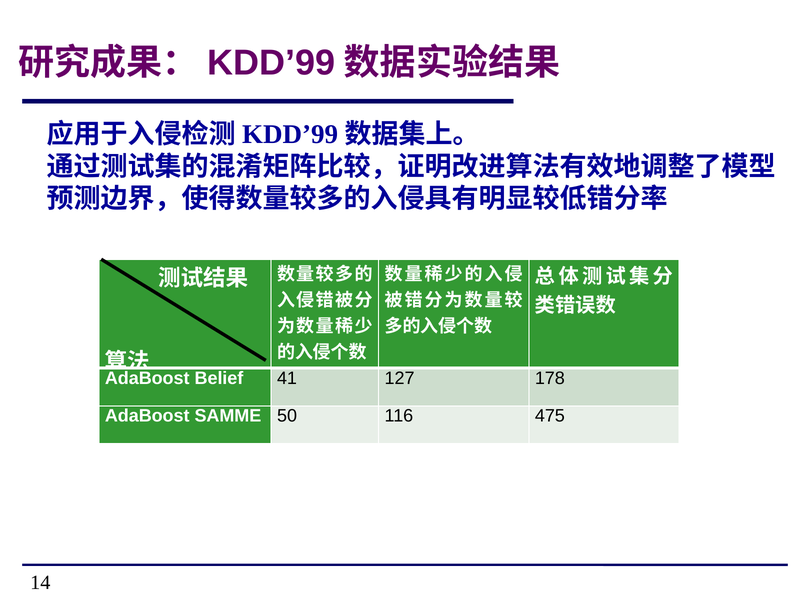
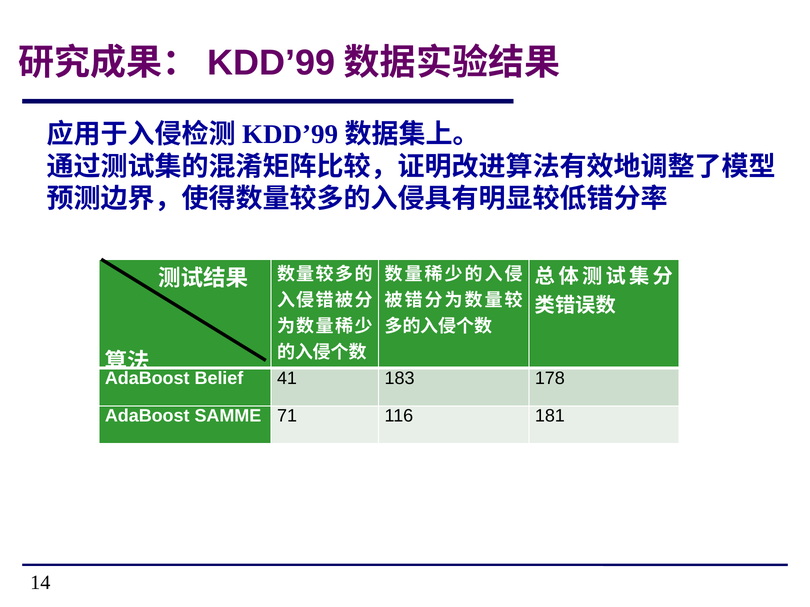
127: 127 -> 183
50: 50 -> 71
475: 475 -> 181
